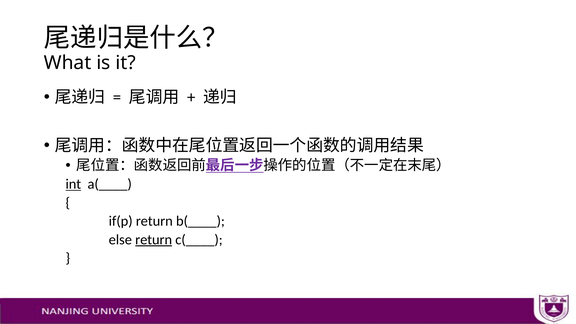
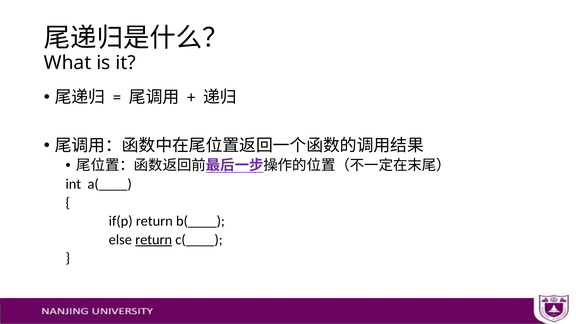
int underline: present -> none
